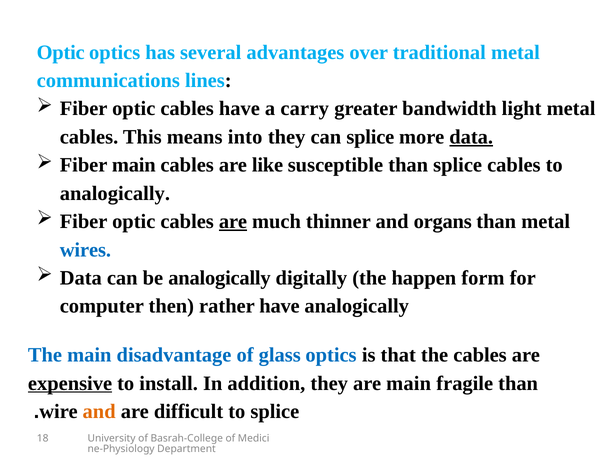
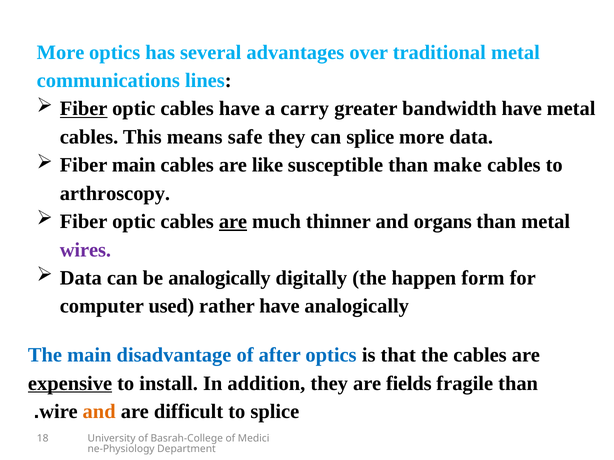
Optic at (61, 52): Optic -> More
Fiber at (84, 109) underline: none -> present
bandwidth light: light -> have
into: into -> safe
data at (471, 137) underline: present -> none
than splice: splice -> make
analogically at (115, 194): analogically -> arthroscopy
wires colour: blue -> purple
then: then -> used
glass: glass -> after
are main: main -> fields
